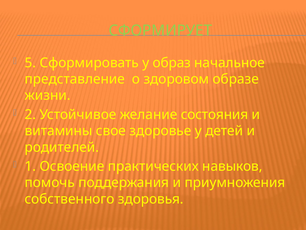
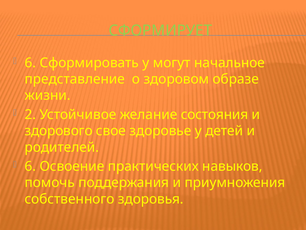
5 at (30, 63): 5 -> 6
образ: образ -> могут
витамины: витамины -> здорового
1 at (30, 166): 1 -> 6
